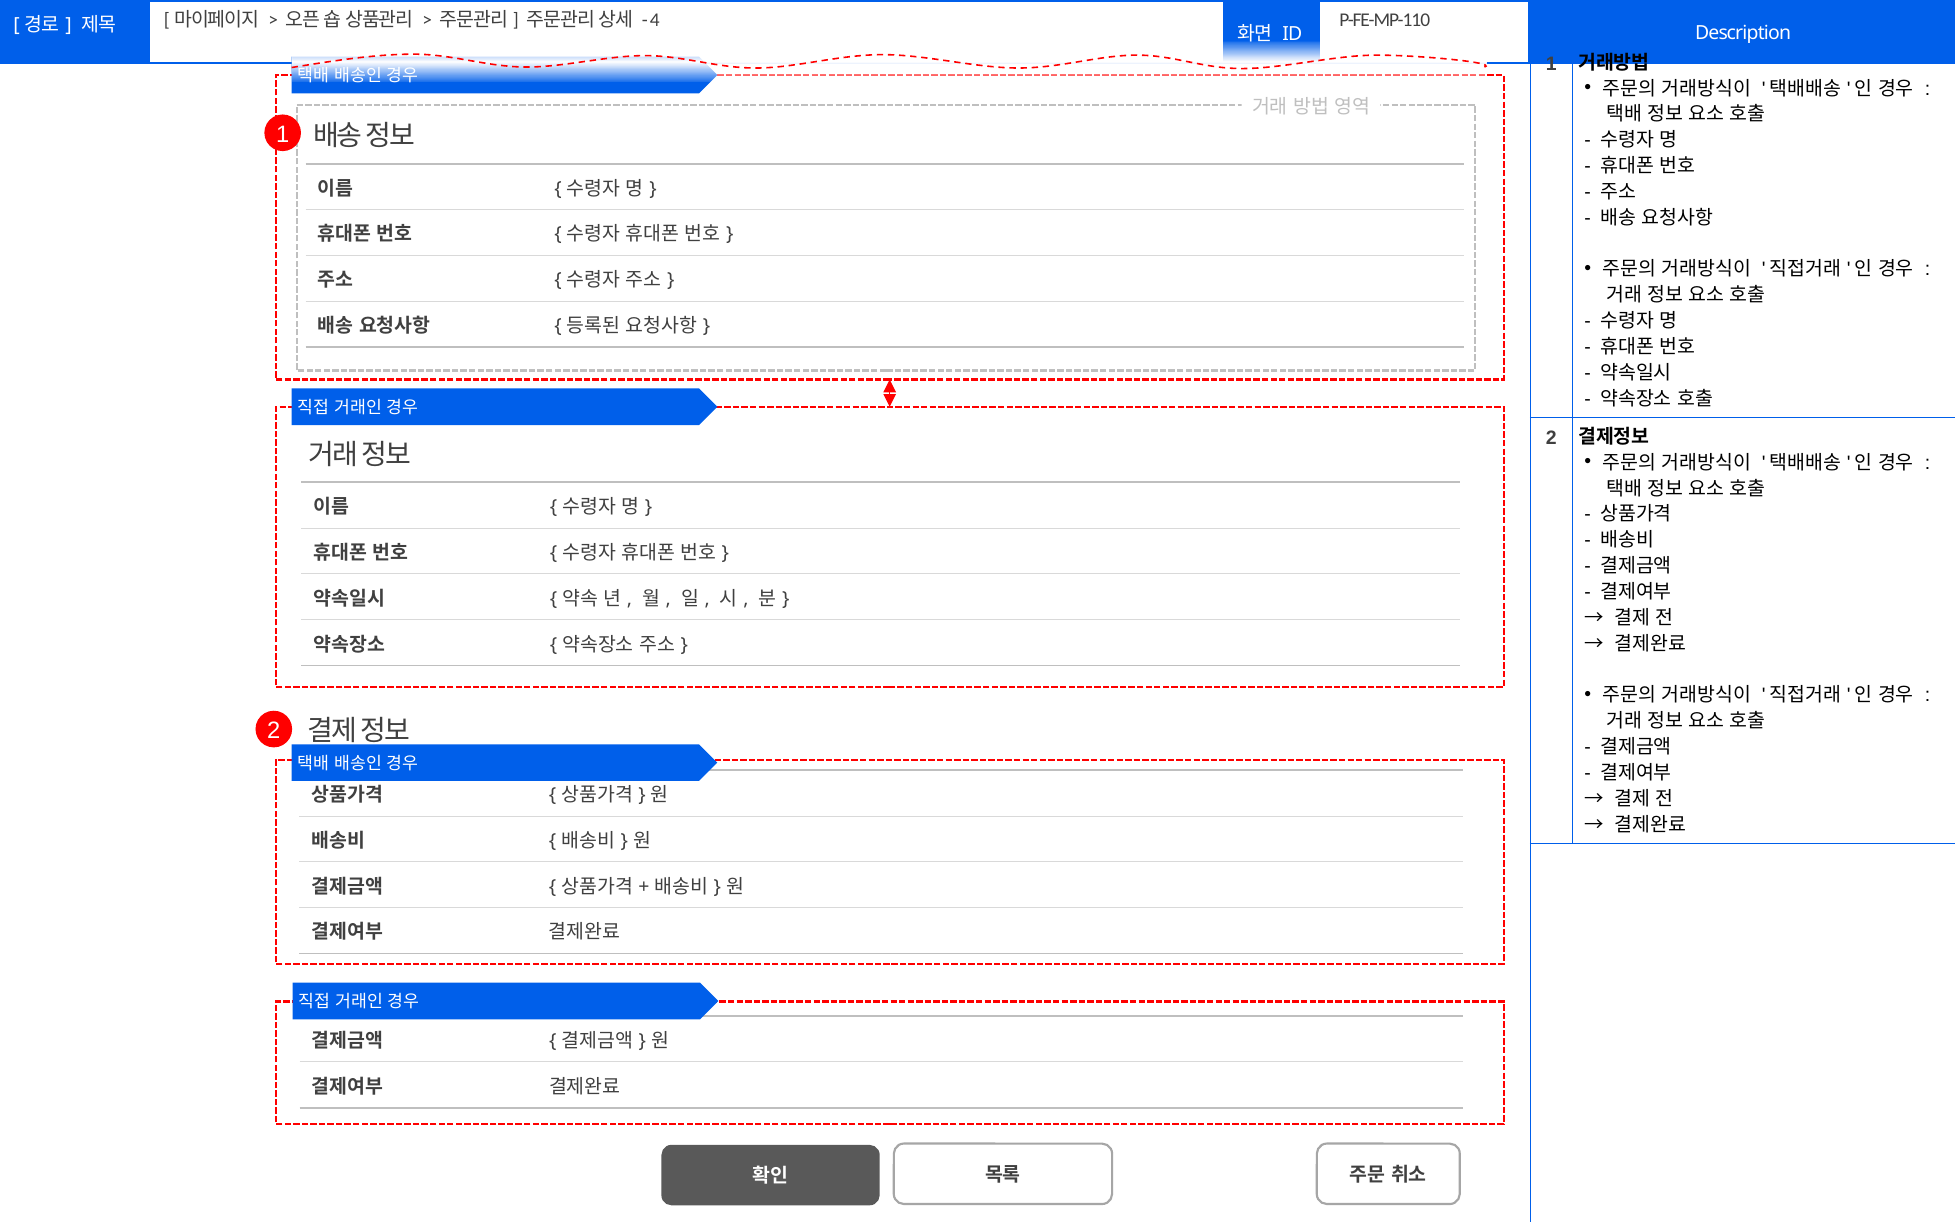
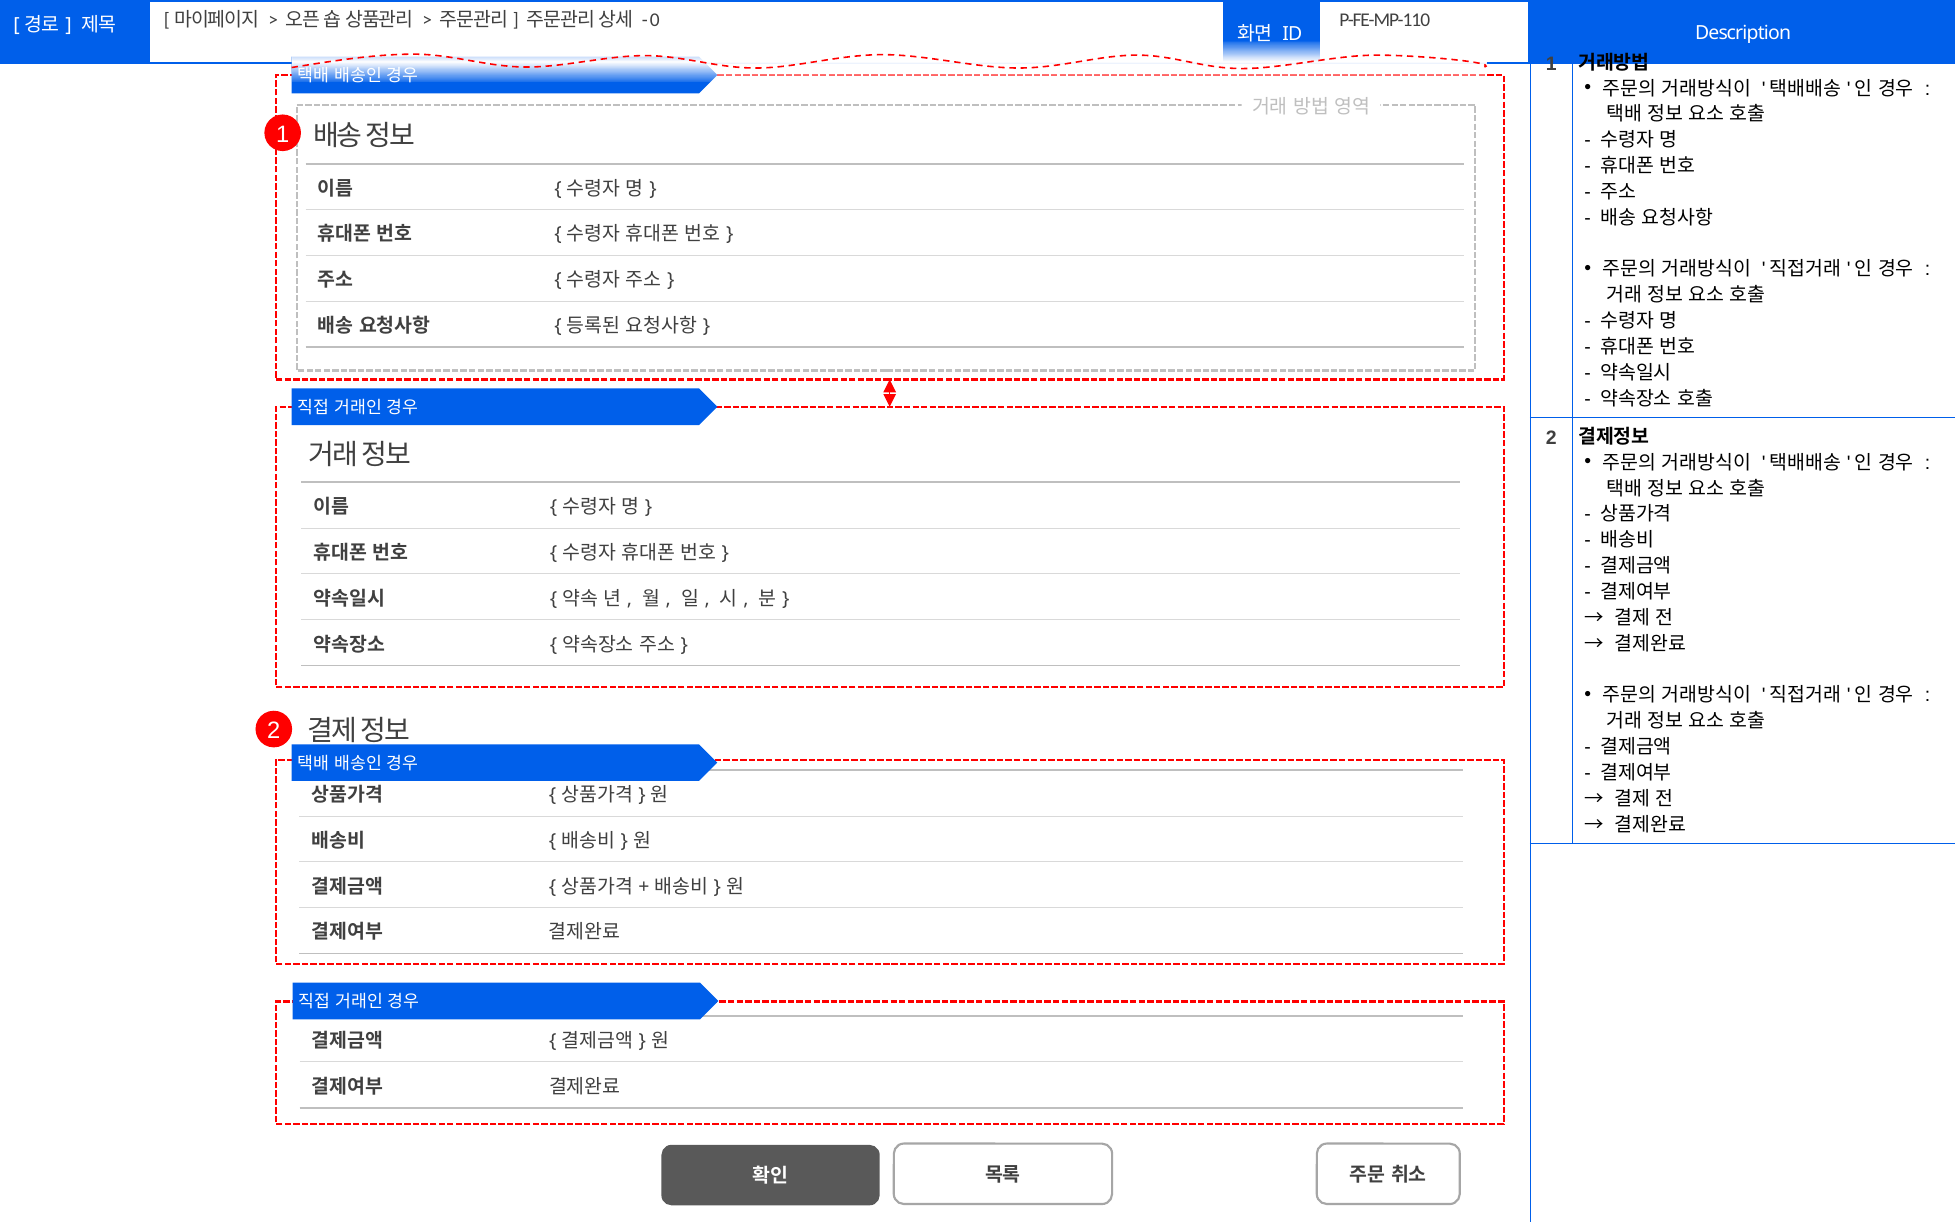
4: 4 -> 0
